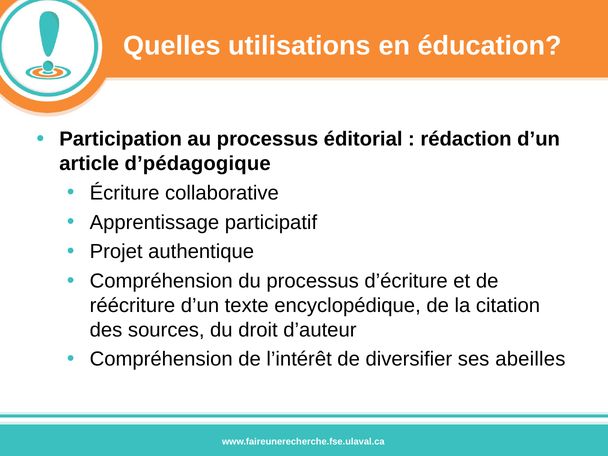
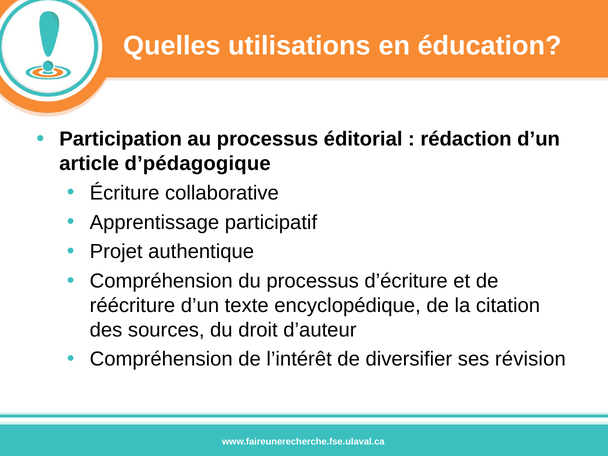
abeilles: abeilles -> révision
